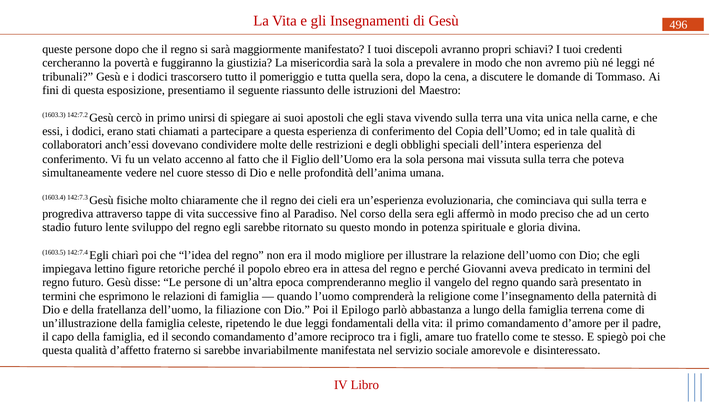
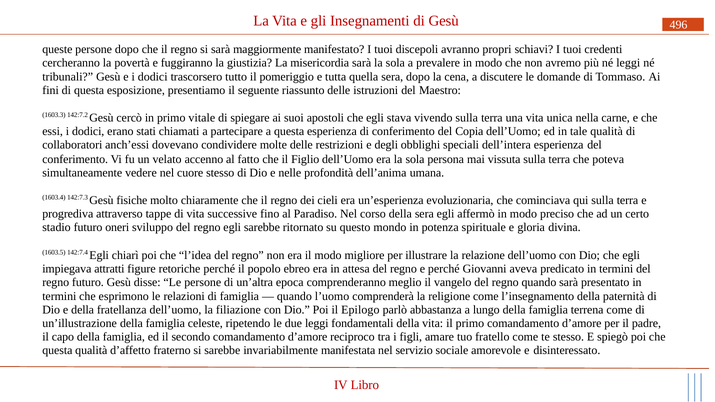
unirsi: unirsi -> vitale
lente: lente -> oneri
lettino: lettino -> attratti
